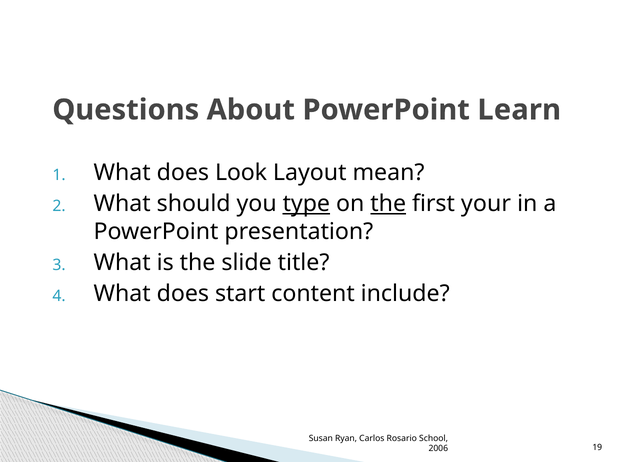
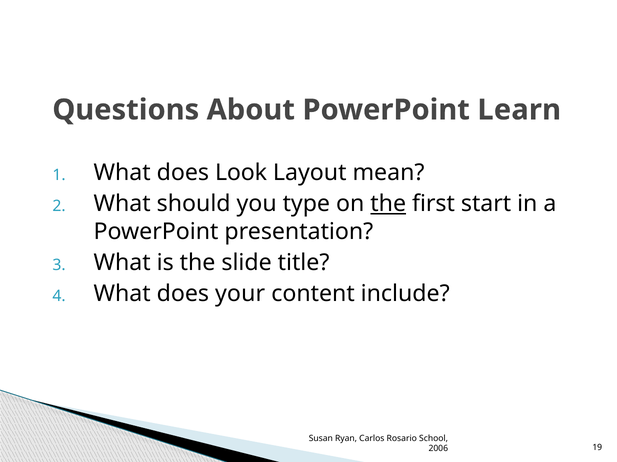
type underline: present -> none
your: your -> start
start: start -> your
